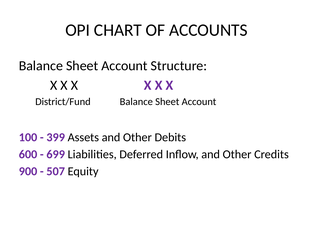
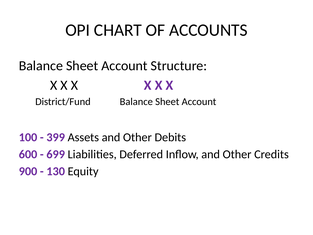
507: 507 -> 130
